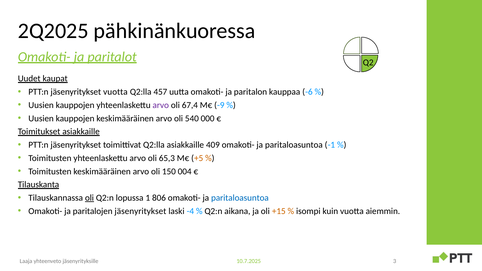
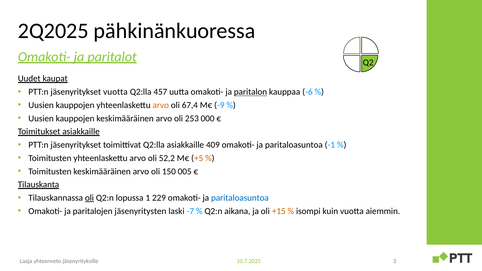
paritalon underline: none -> present
arvo at (161, 105) colour: purple -> orange
540: 540 -> 253
65,3: 65,3 -> 52,2
004: 004 -> 005
806: 806 -> 229
paritalojen jäsenyritykset: jäsenyritykset -> jäsenyritysten
-4: -4 -> -7
